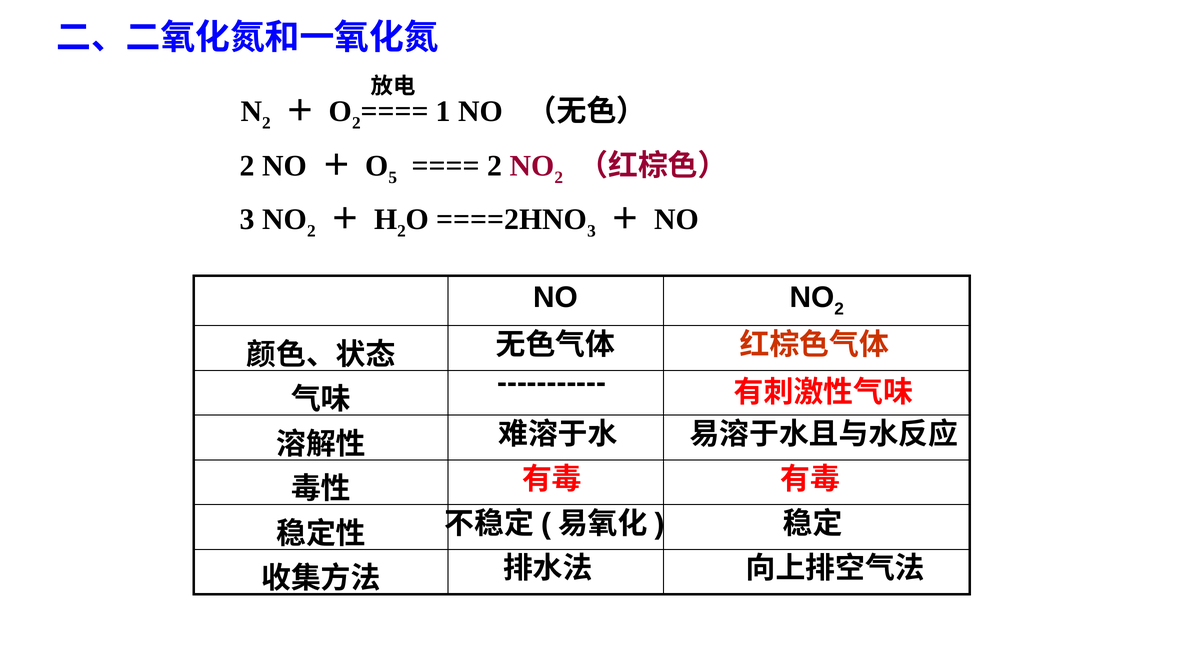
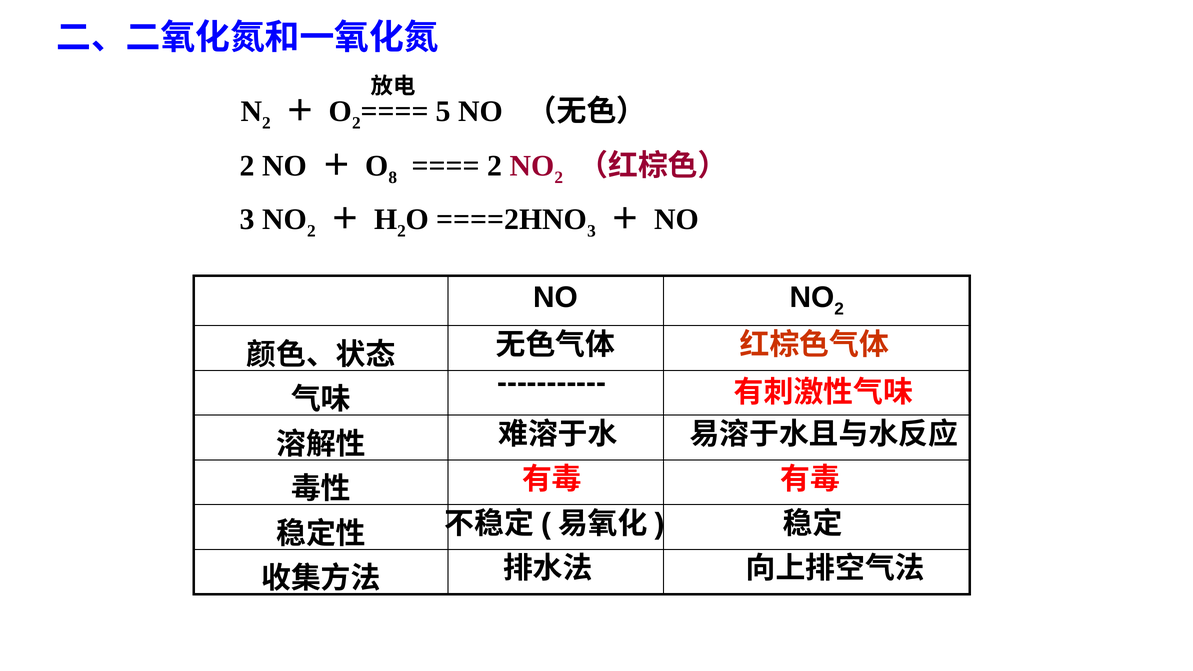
1: 1 -> 5
5: 5 -> 8
